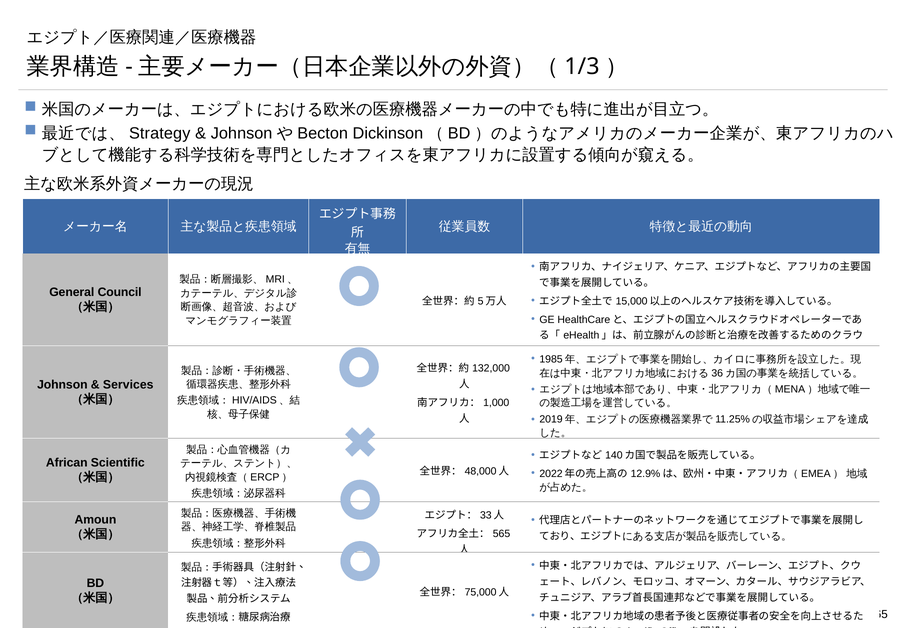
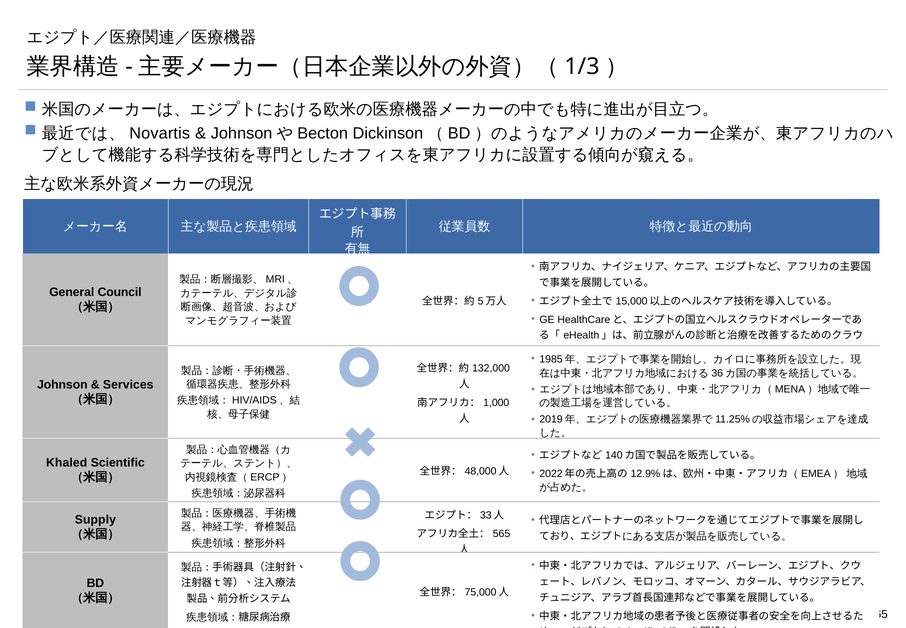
Strategy: Strategy -> Novartis
African: African -> Khaled
Amoun: Amoun -> Supply
